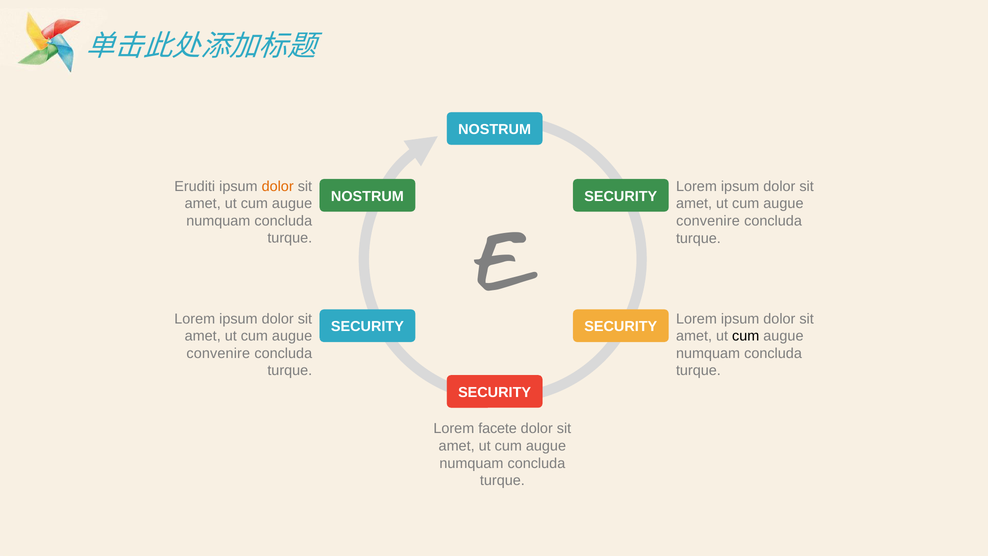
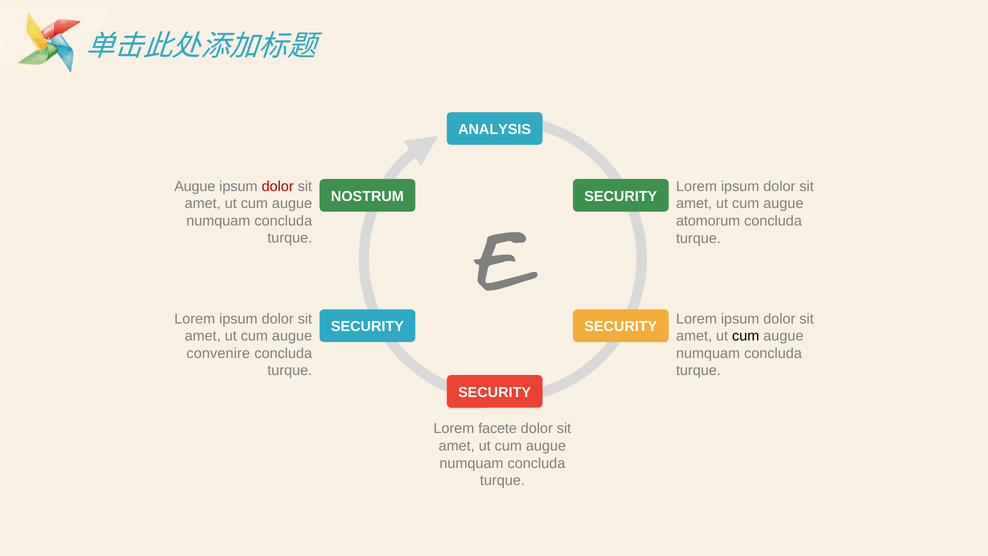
NOSTRUM at (495, 129): NOSTRUM -> ANALYSIS
Eruditi at (195, 186): Eruditi -> Augue
dolor at (278, 186) colour: orange -> red
convenire at (708, 221): convenire -> atomorum
